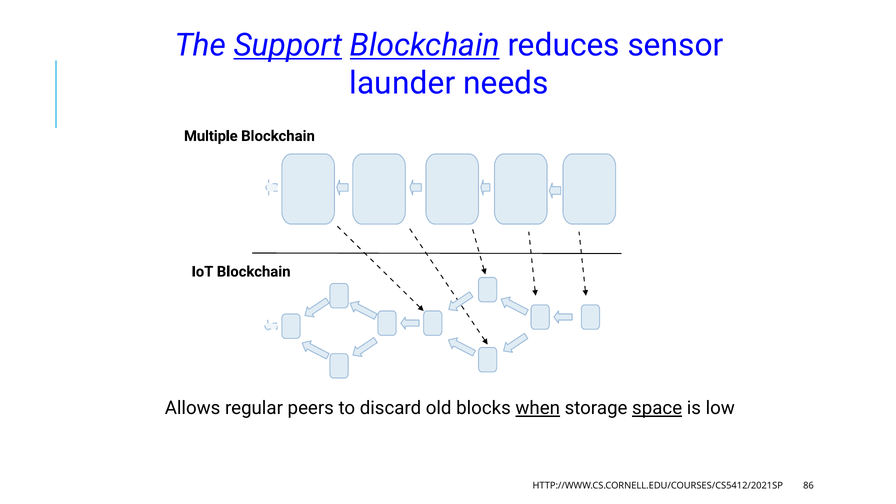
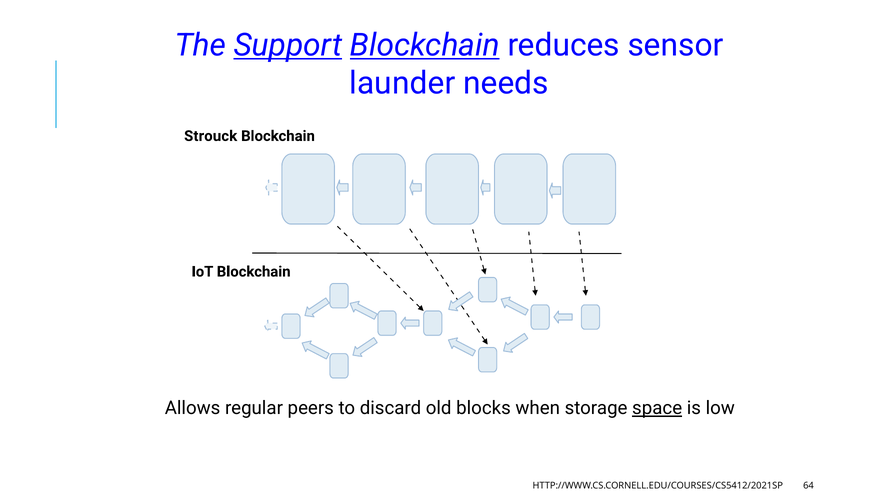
Multiple: Multiple -> Strouck
when underline: present -> none
86: 86 -> 64
